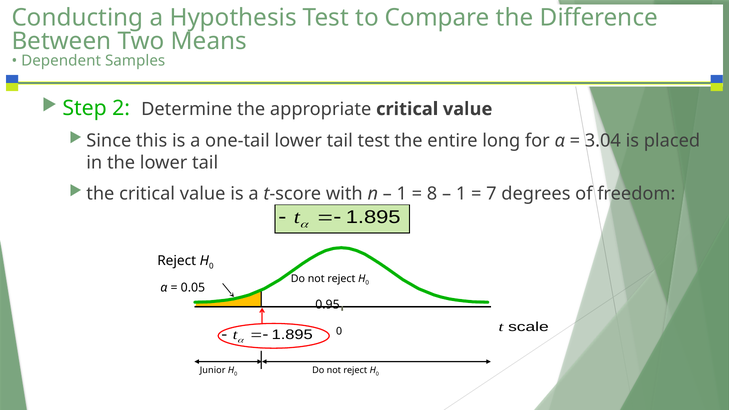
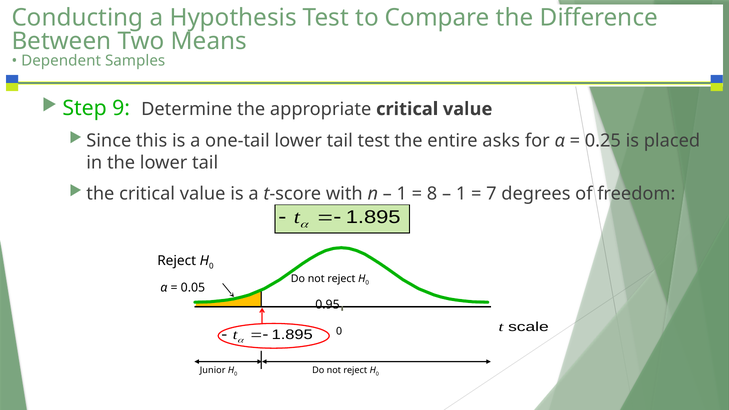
2: 2 -> 9
long: long -> asks
3.04: 3.04 -> 0.25
